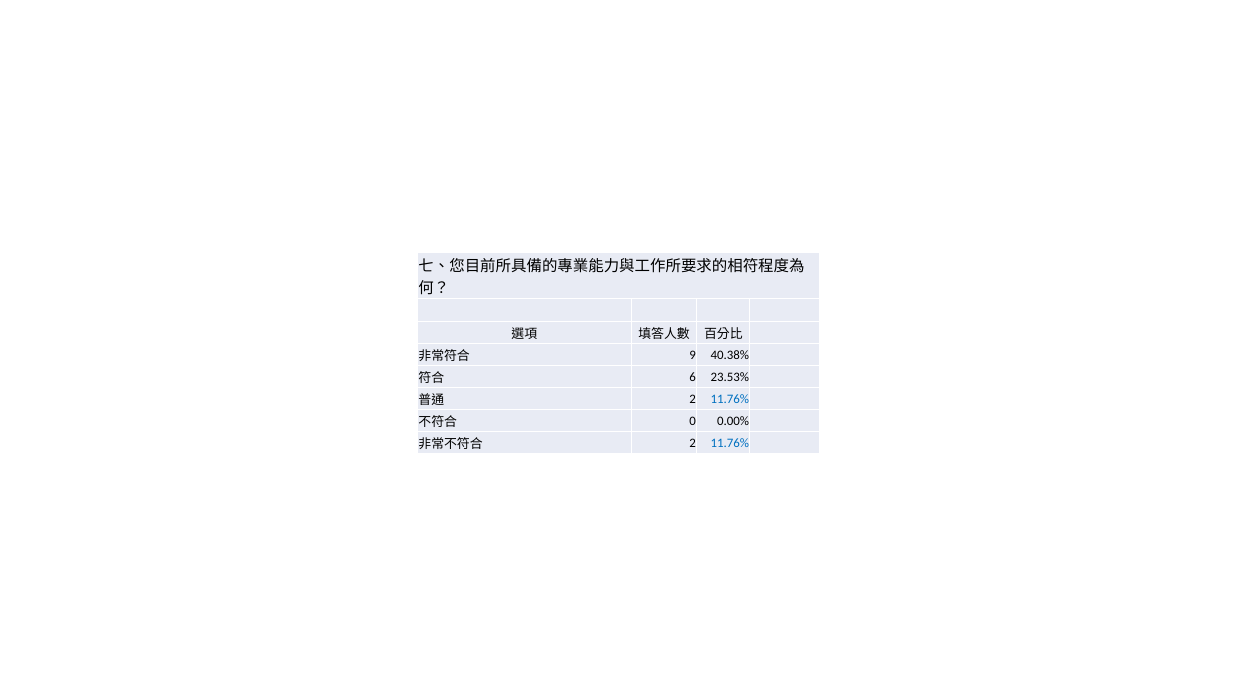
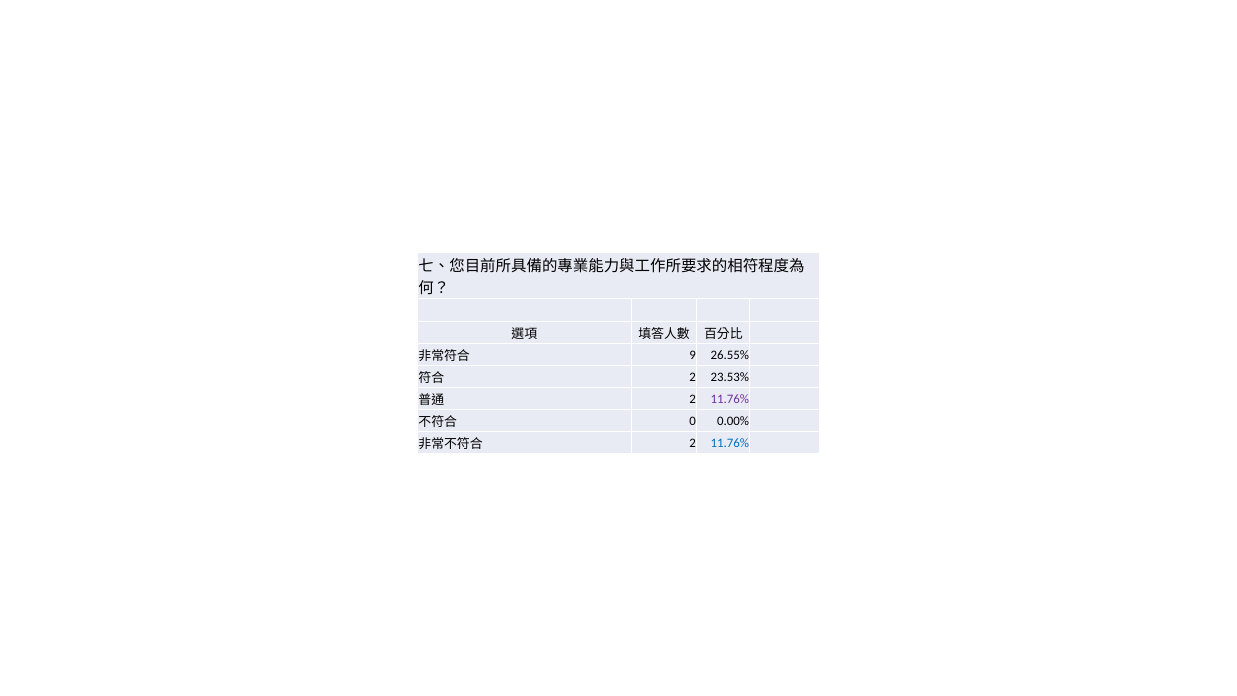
40.38%: 40.38% -> 26.55%
6 at (693, 377): 6 -> 2
11.76% at (730, 399) colour: blue -> purple
